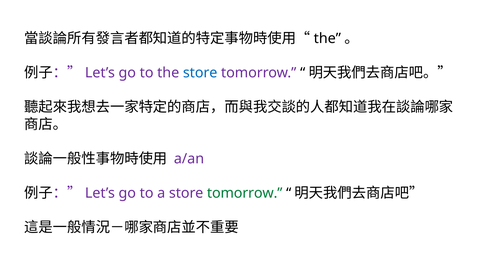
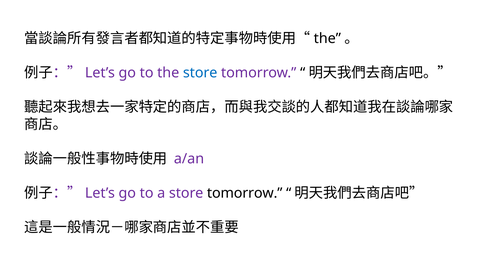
tomorrow at (245, 193) colour: green -> black
